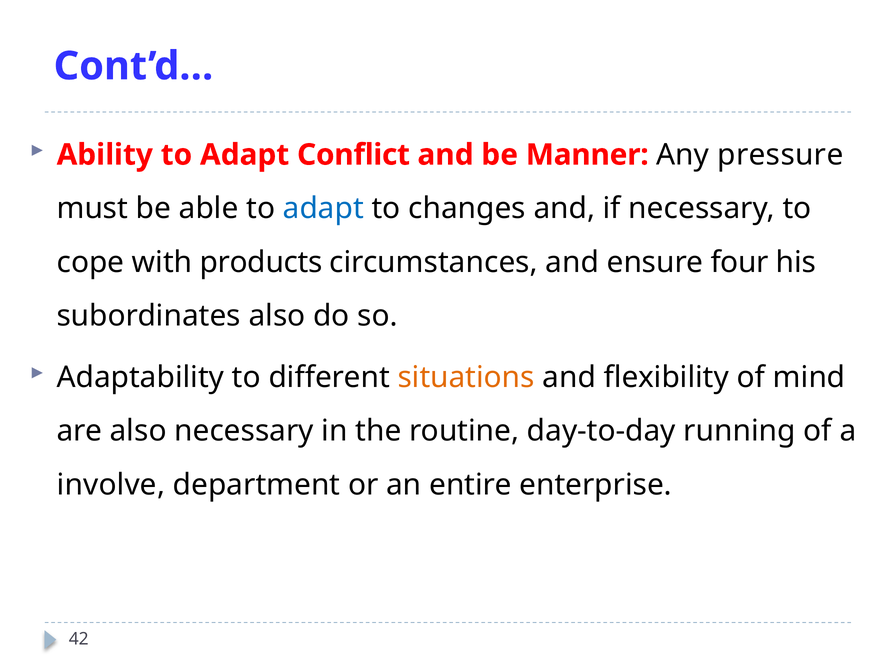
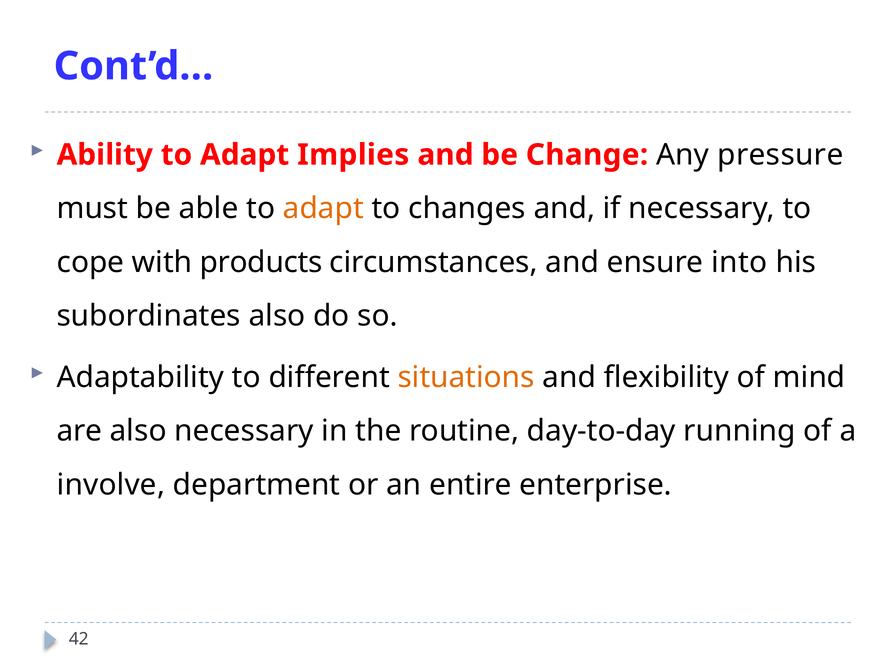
Conflict: Conflict -> Implies
Manner: Manner -> Change
adapt at (323, 209) colour: blue -> orange
four: four -> into
